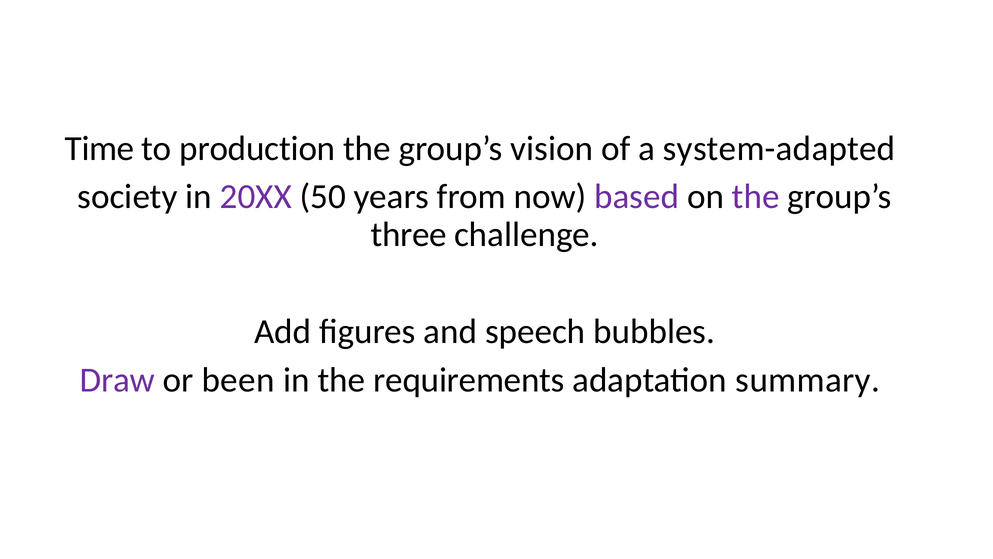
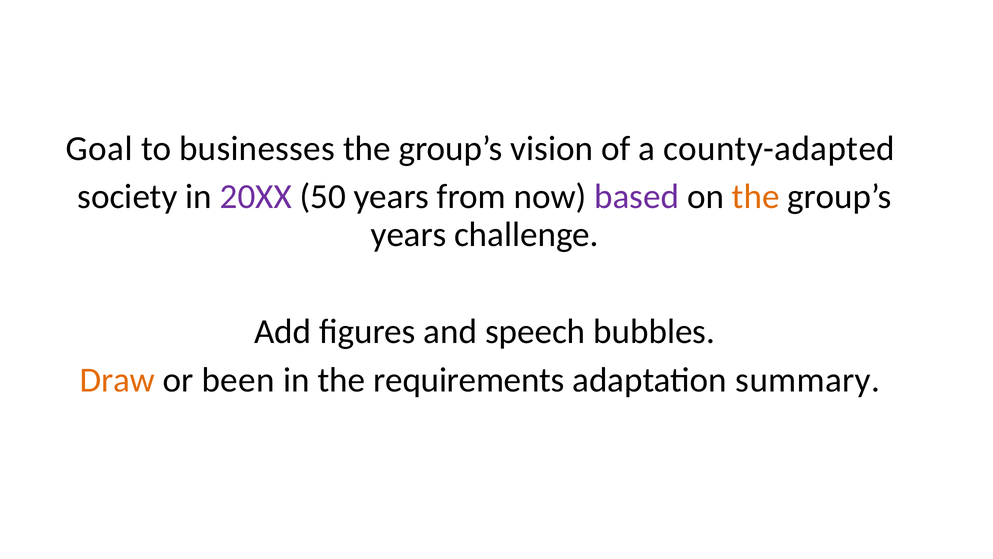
Time: Time -> Goal
production: production -> businesses
system-adapted: system-adapted -> county-adapted
the at (756, 197) colour: purple -> orange
three at (409, 235): three -> years
Draw colour: purple -> orange
